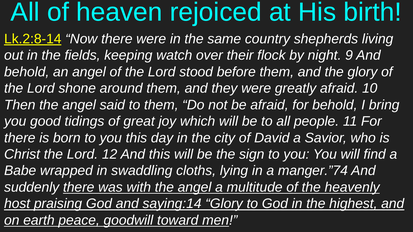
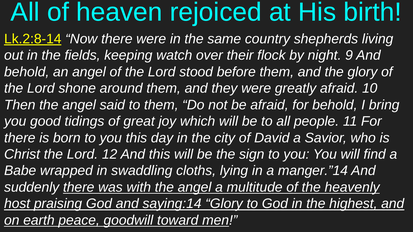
manger.”74: manger.”74 -> manger.”14
